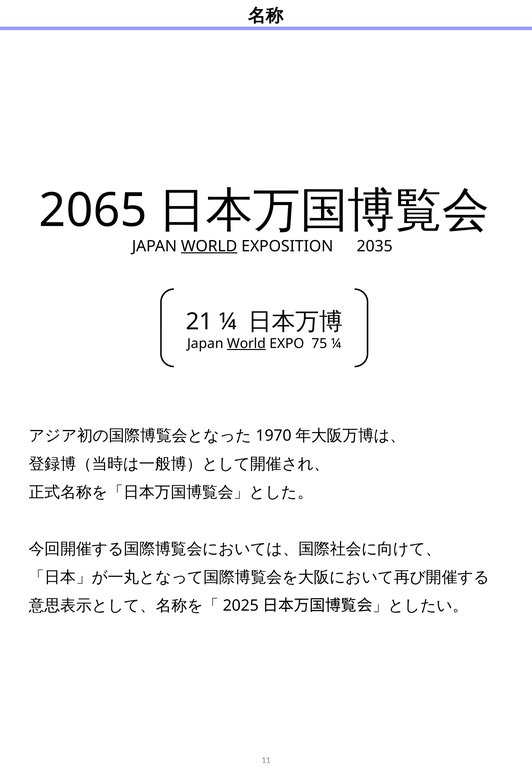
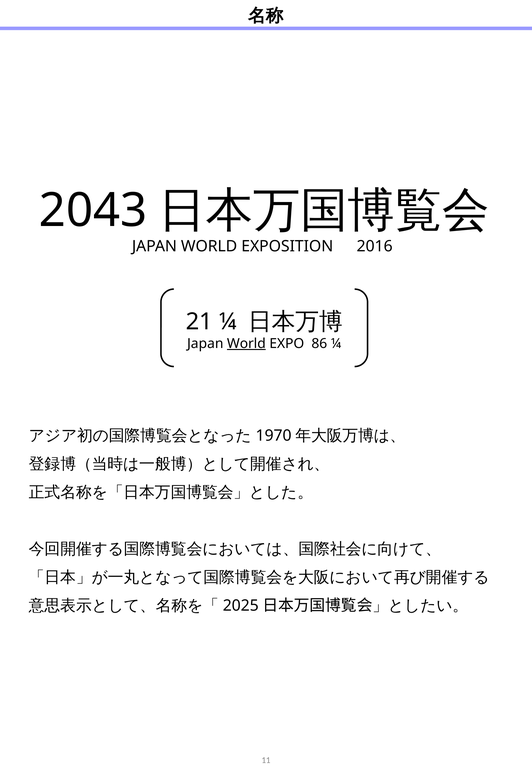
2065: 2065 -> 2043
WORLD at (209, 246) underline: present -> none
2035: 2035 -> 2016
75: 75 -> 86
